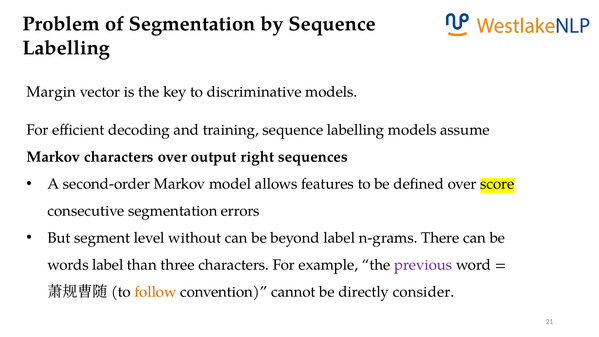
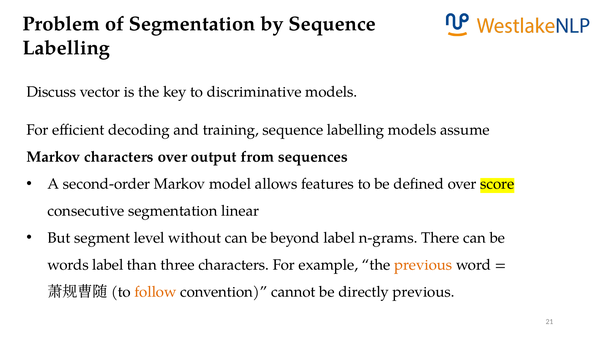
Margin: Margin -> Discuss
right: right -> from
errors: errors -> linear
previous at (423, 265) colour: purple -> orange
directly consider: consider -> previous
